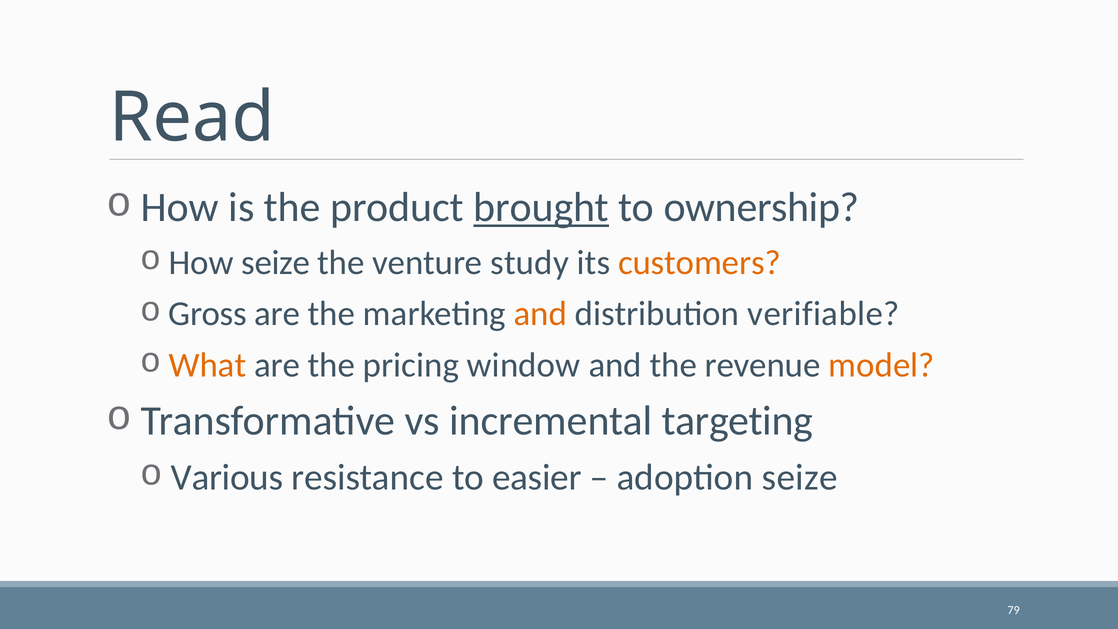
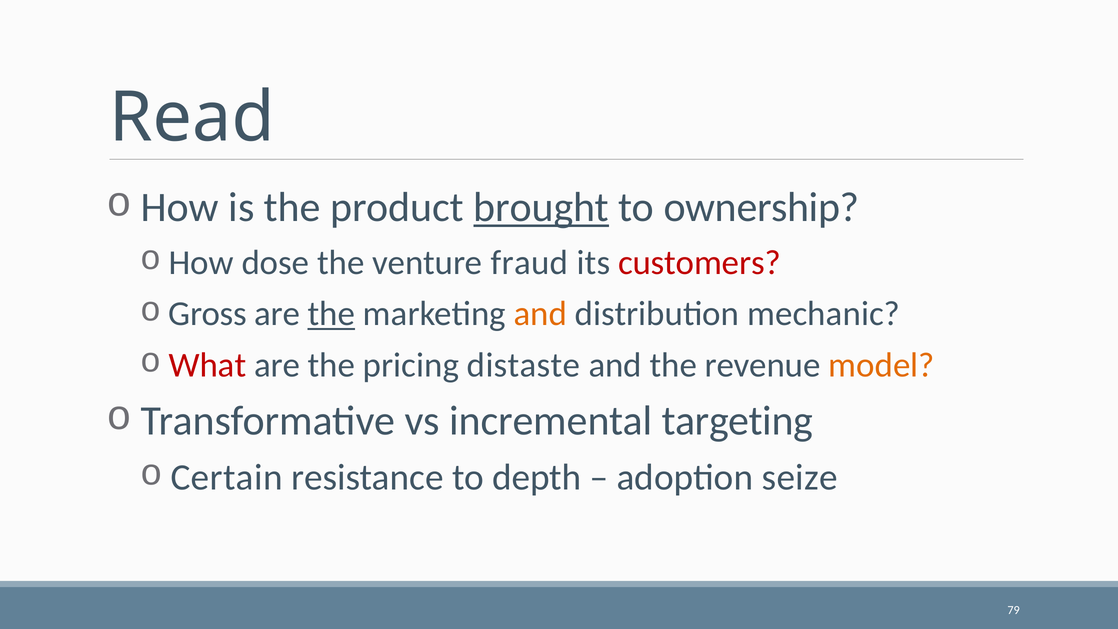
How seize: seize -> dose
study: study -> fraud
customers colour: orange -> red
the at (331, 314) underline: none -> present
verifiable: verifiable -> mechanic
What colour: orange -> red
window: window -> distaste
Various: Various -> Certain
easier: easier -> depth
